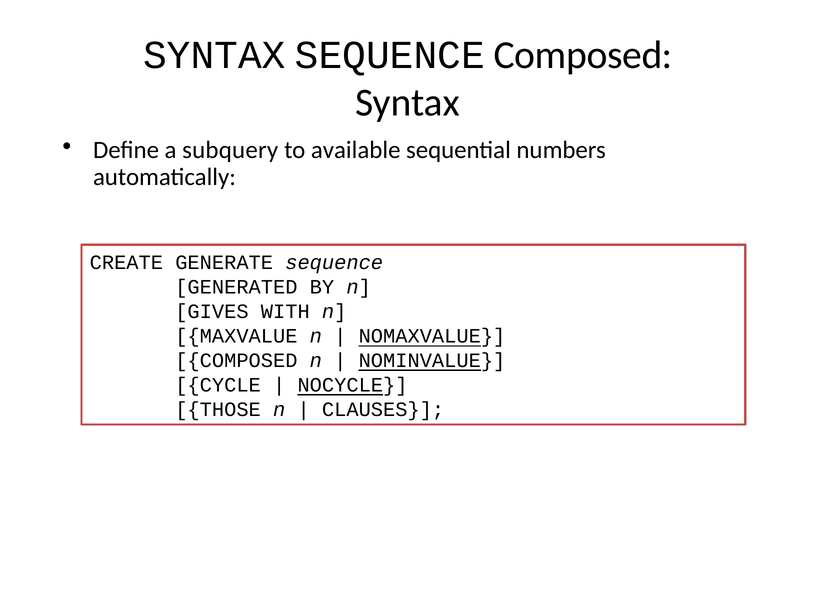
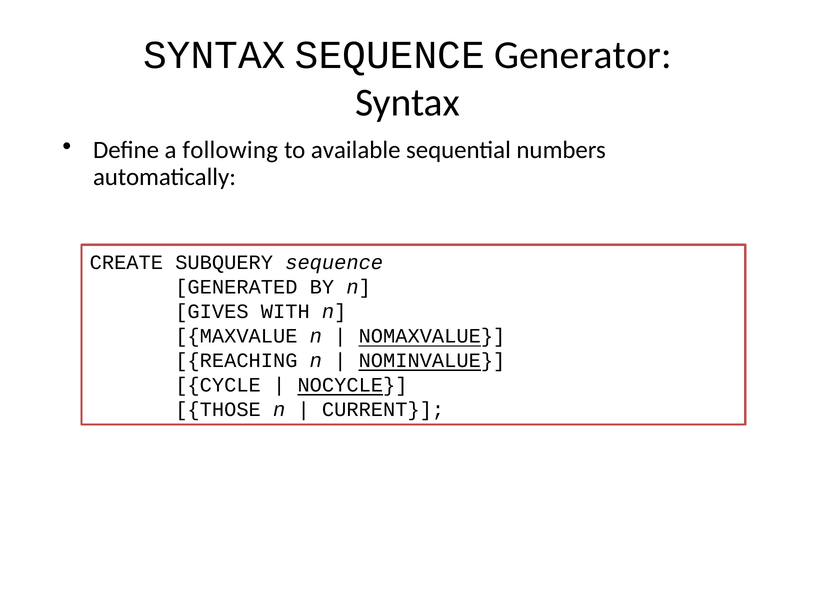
SEQUENCE Composed: Composed -> Generator
subquery: subquery -> following
GENERATE: GENERATE -> SUBQUERY
COMPOSED at (236, 360): COMPOSED -> REACHING
CLAUSES: CLAUSES -> CURRENT
